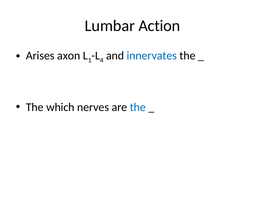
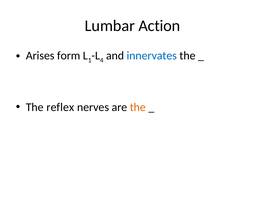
axon: axon -> form
which: which -> reflex
the at (138, 107) colour: blue -> orange
